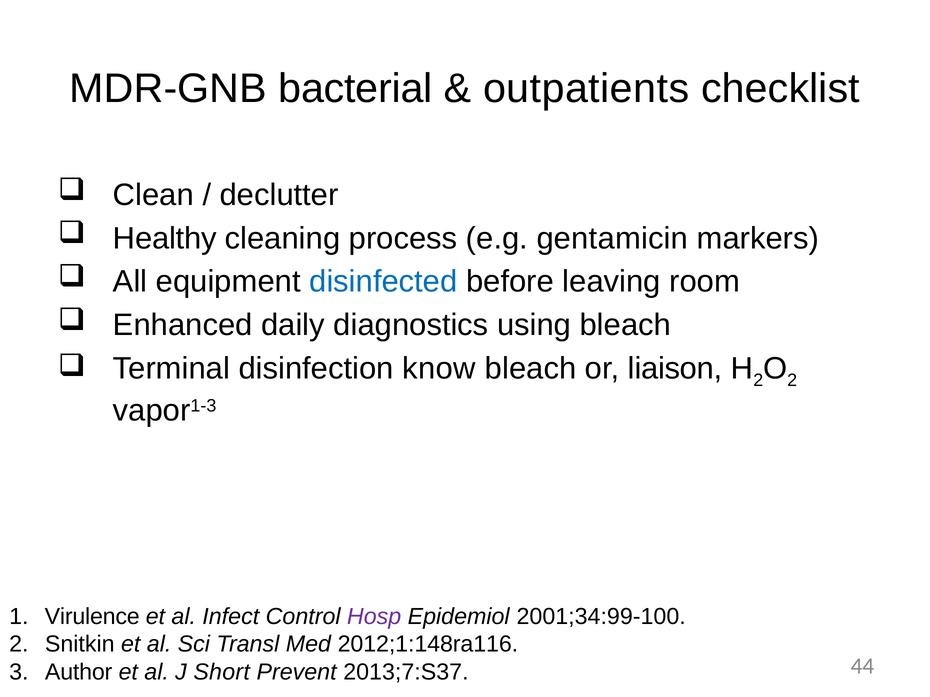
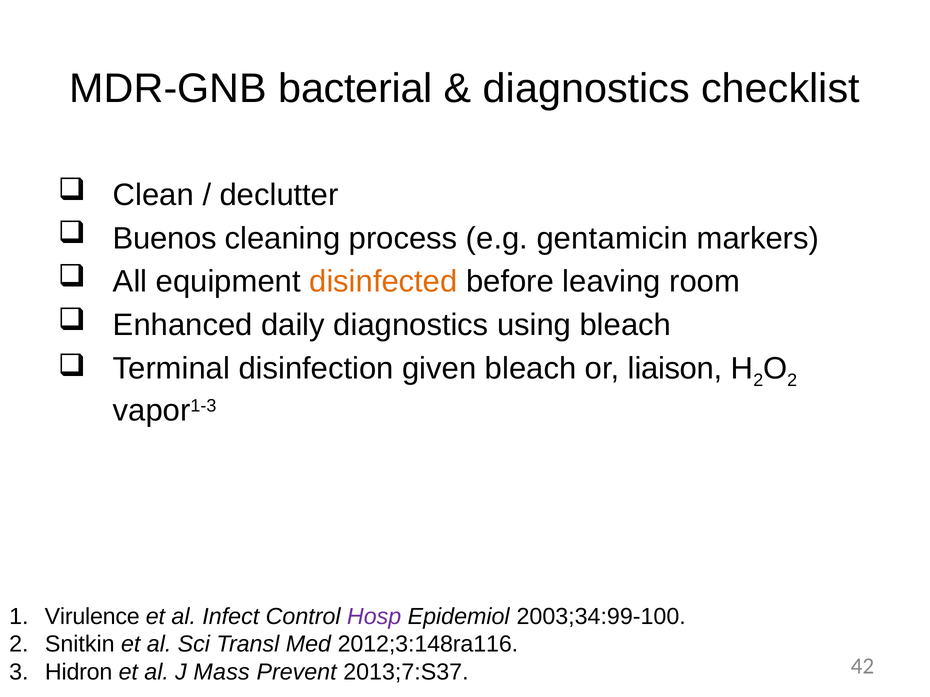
outpatients at (586, 89): outpatients -> diagnostics
Healthy: Healthy -> Buenos
disinfected colour: blue -> orange
know: know -> given
2001;34:99-100: 2001;34:99-100 -> 2003;34:99-100
2012;1:148ra116: 2012;1:148ra116 -> 2012;3:148ra116
Author: Author -> Hidron
Short: Short -> Mass
44: 44 -> 42
